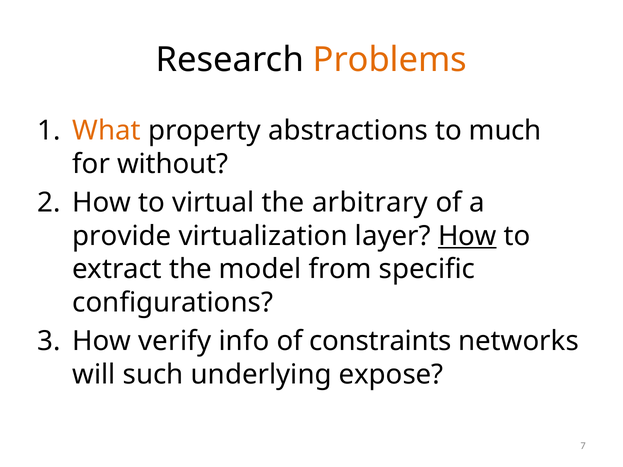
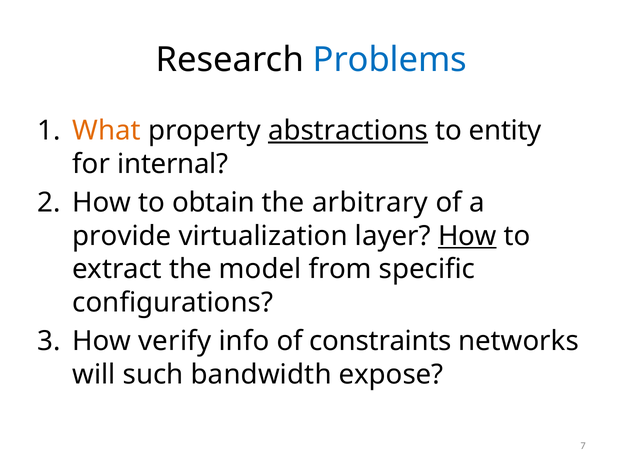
Problems colour: orange -> blue
abstractions underline: none -> present
much: much -> entity
without: without -> internal
virtual: virtual -> obtain
underlying: underlying -> bandwidth
